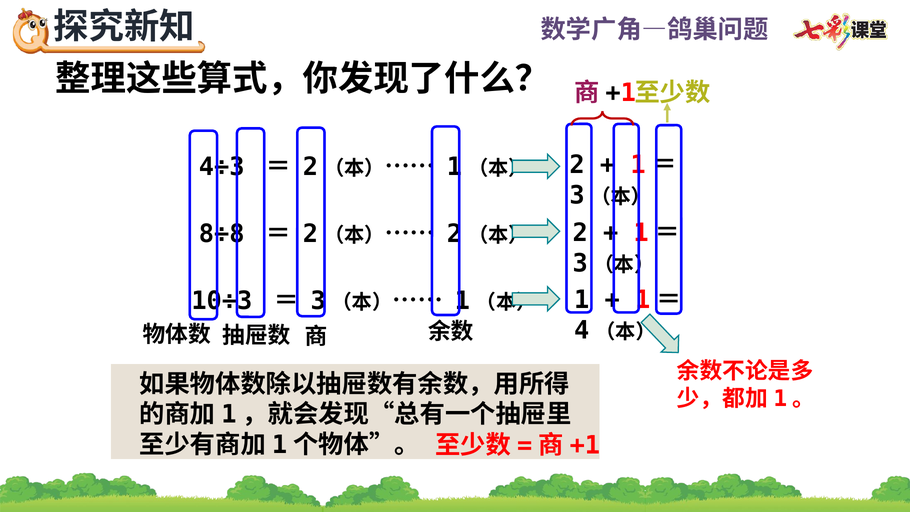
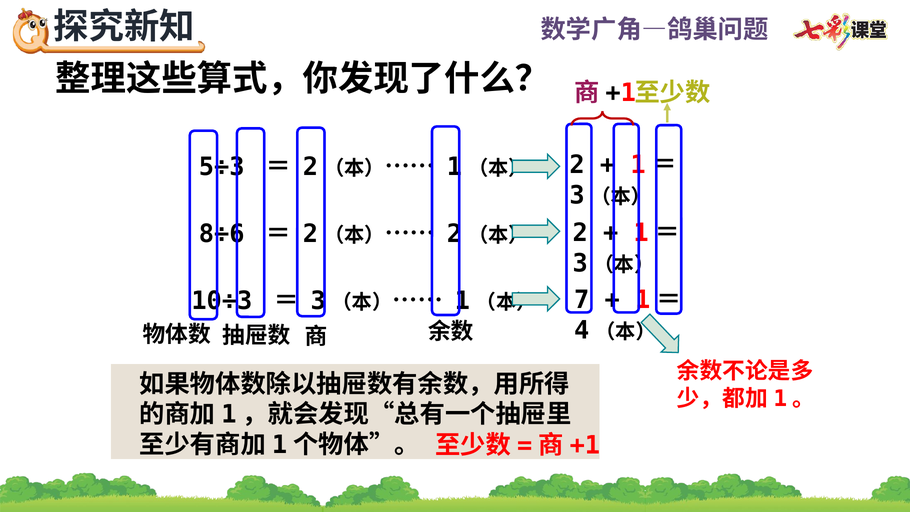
4÷3: 4÷3 -> 5÷3
8÷8: 8÷8 -> 8÷6
1 at (582, 300): 1 -> 7
